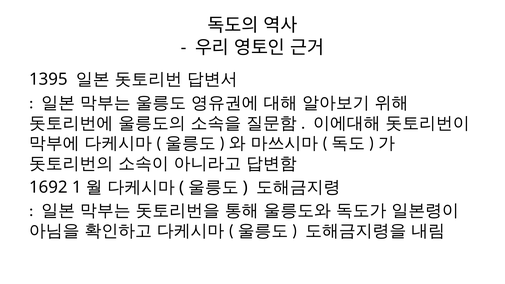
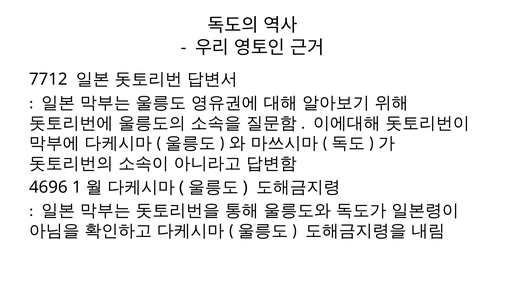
1395: 1395 -> 7712
1692: 1692 -> 4696
